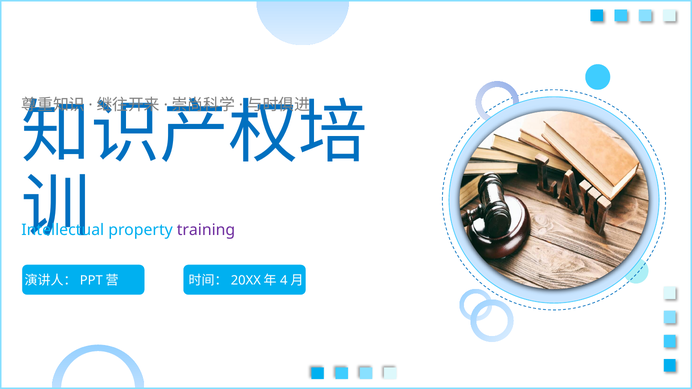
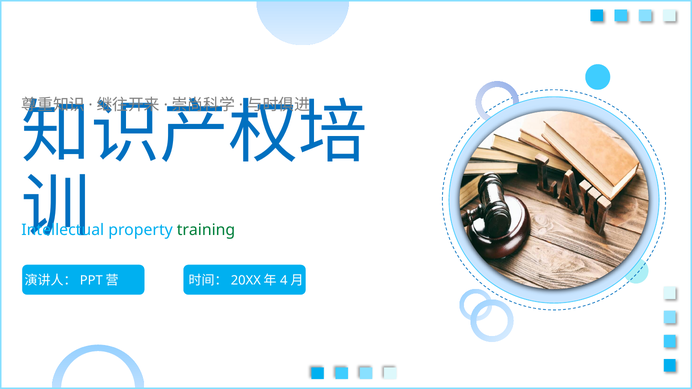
training colour: purple -> green
